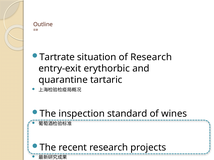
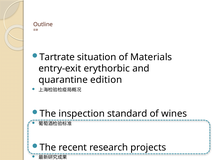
of Research: Research -> Materials
tartaric: tartaric -> edition
